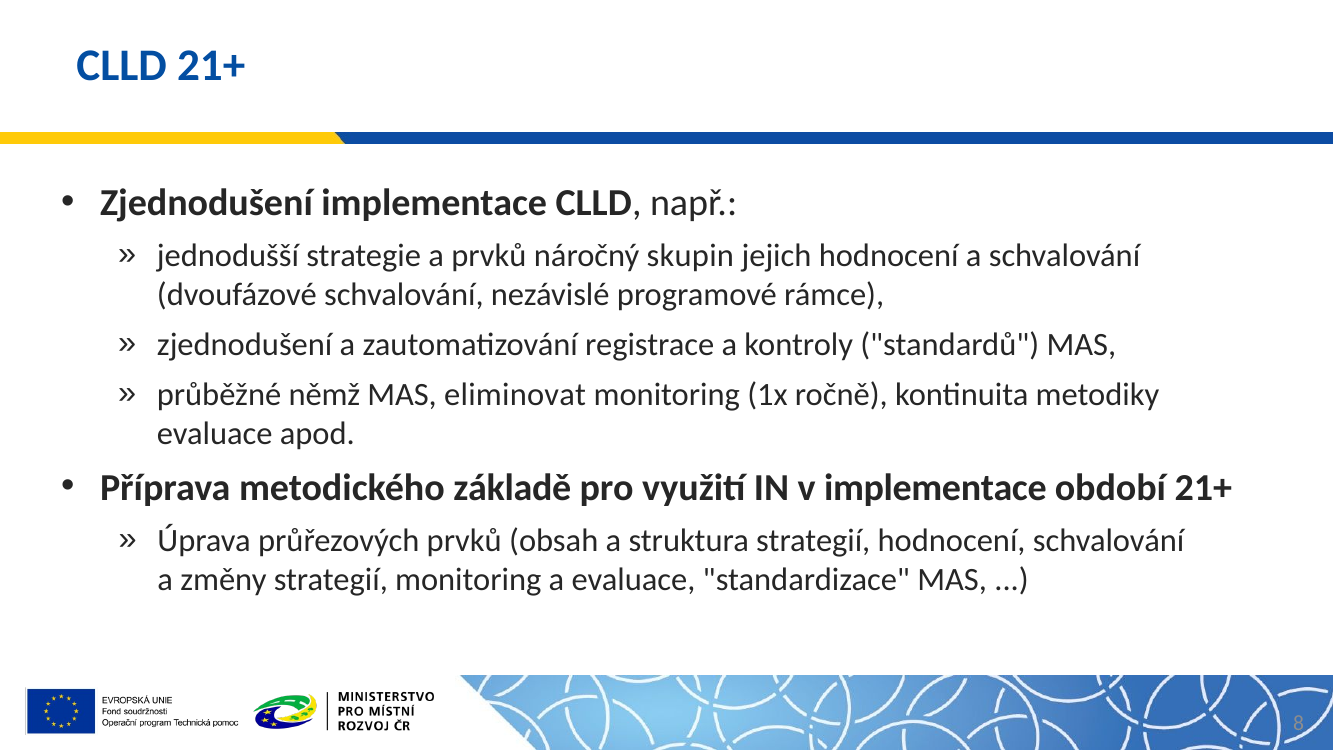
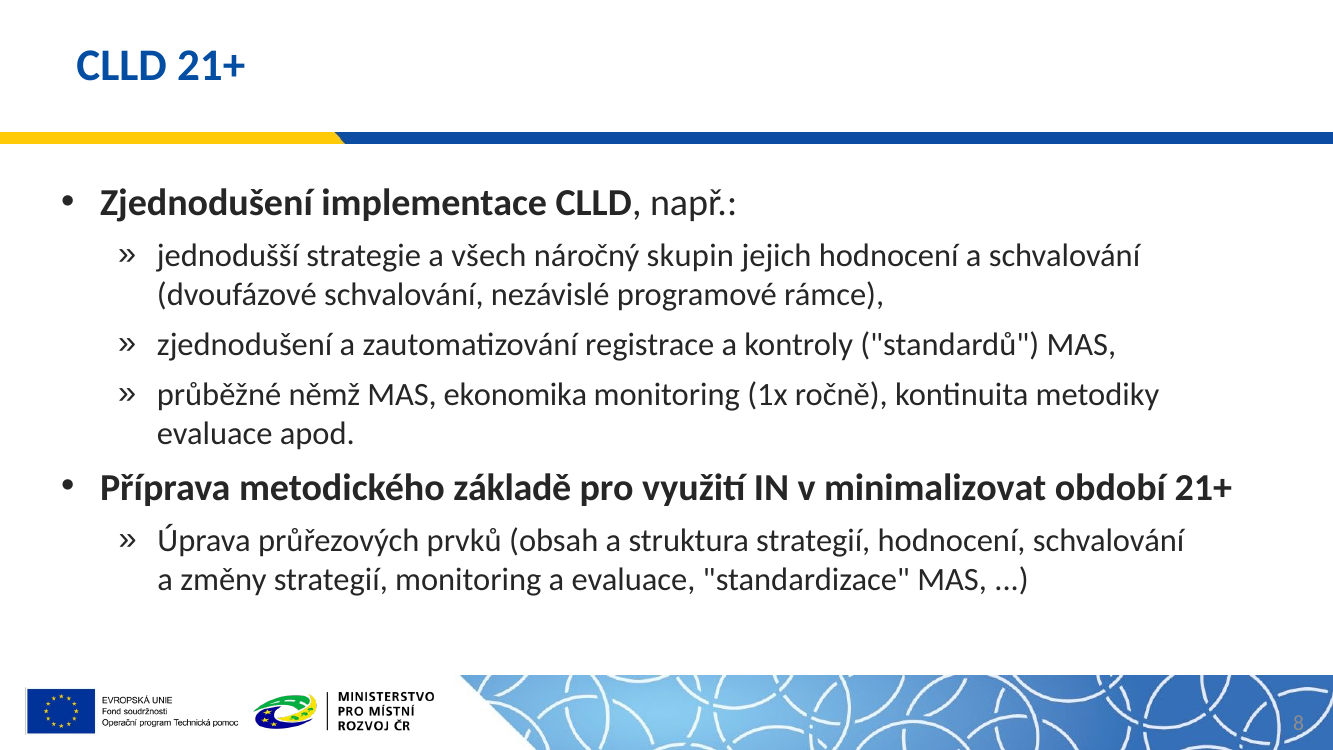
a prvků: prvků -> všech
eliminovat: eliminovat -> ekonomika
v implementace: implementace -> minimalizovat
